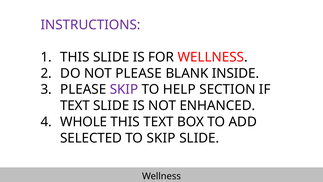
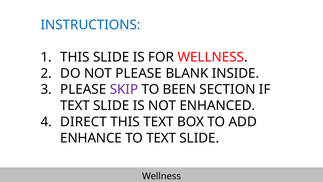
INSTRUCTIONS colour: purple -> blue
HELP: HELP -> BEEN
WHOLE: WHOLE -> DIRECT
SELECTED: SELECTED -> ENHANCE
TO SKIP: SKIP -> TEXT
